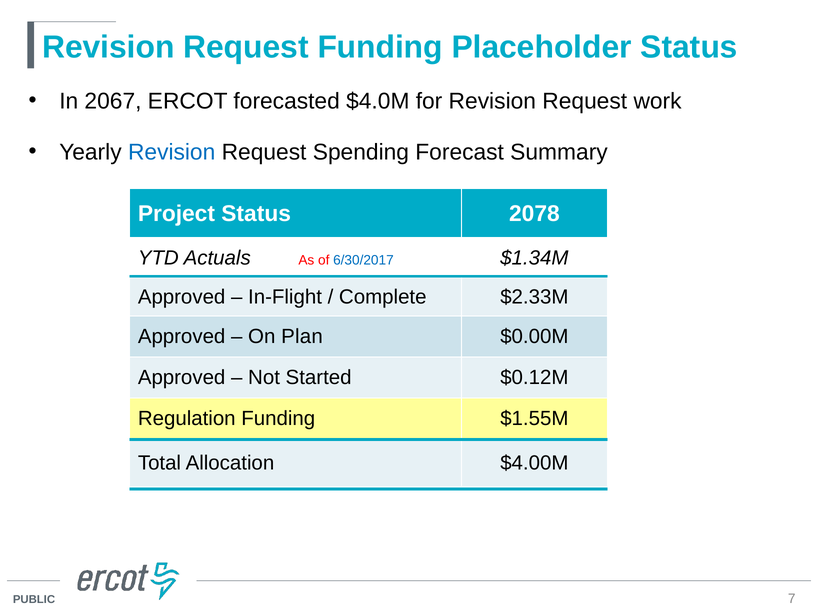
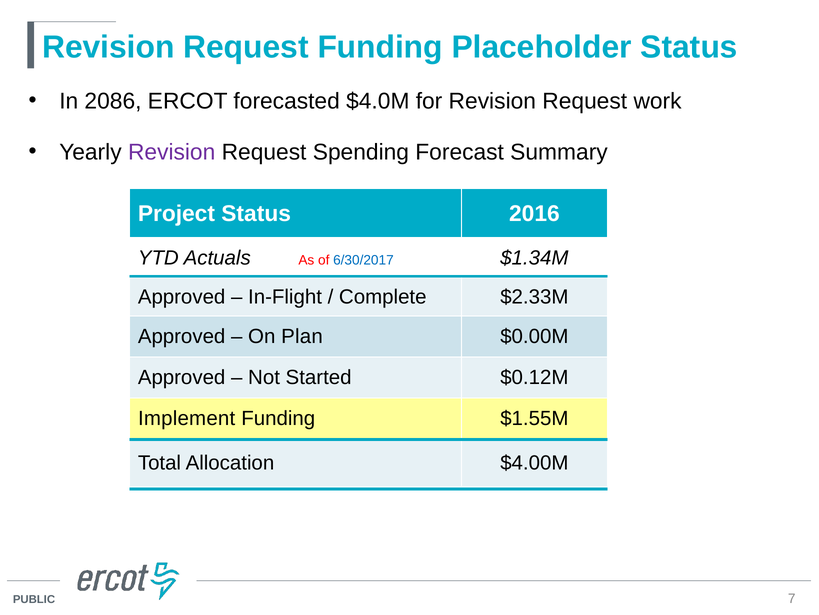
2067: 2067 -> 2086
Revision at (172, 152) colour: blue -> purple
2078: 2078 -> 2016
Regulation: Regulation -> Implement
